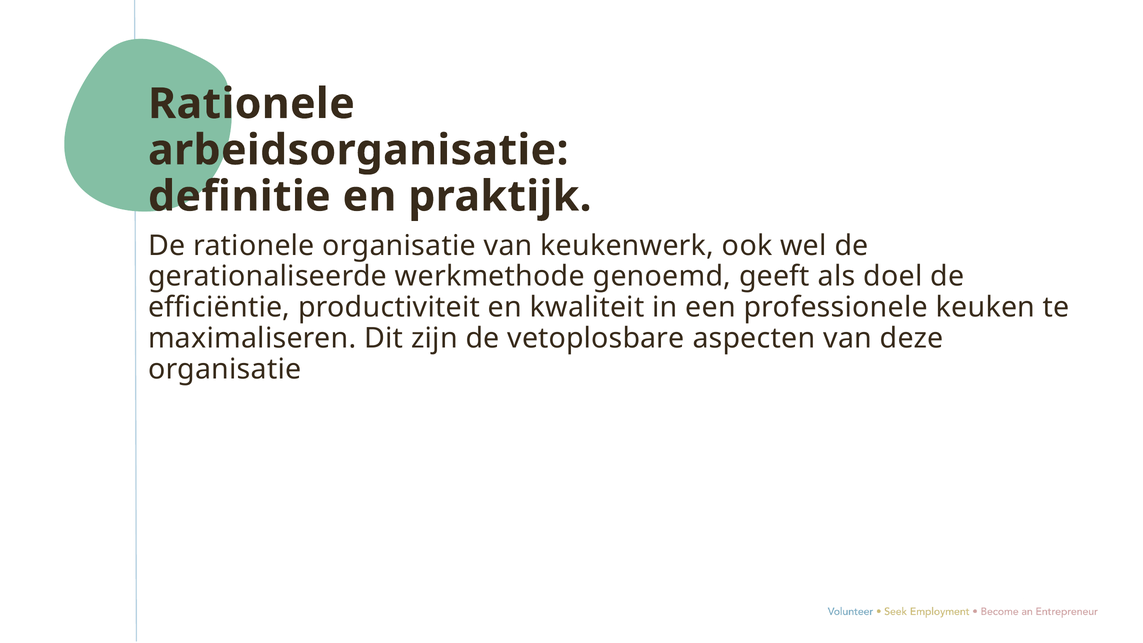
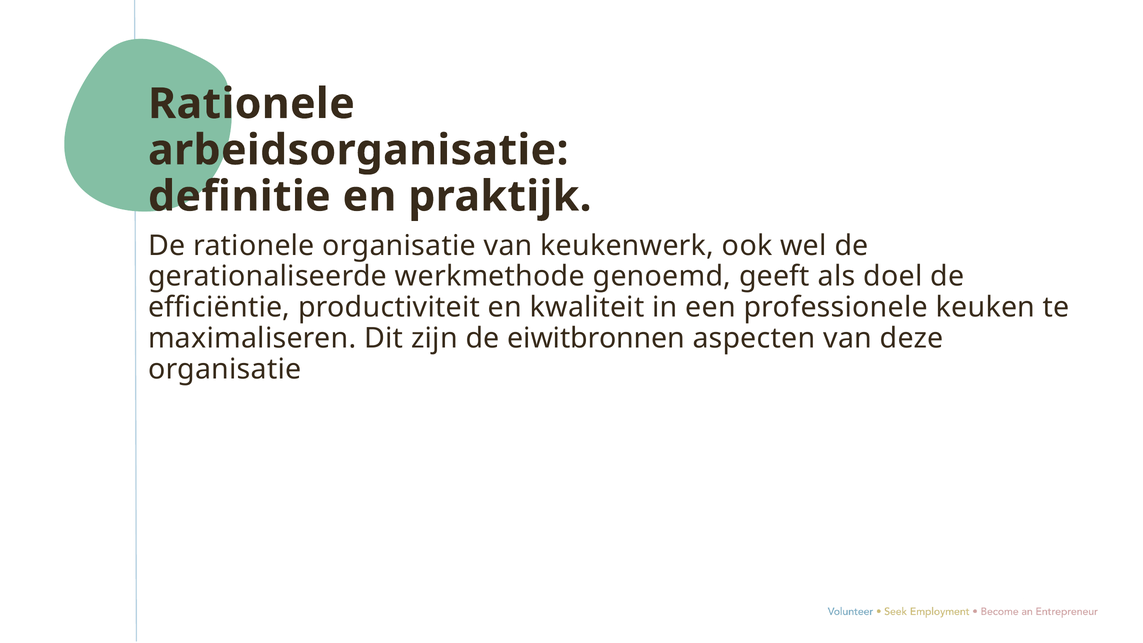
vetoplosbare: vetoplosbare -> eiwitbronnen
